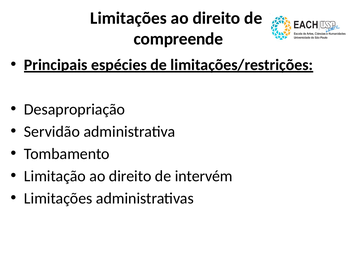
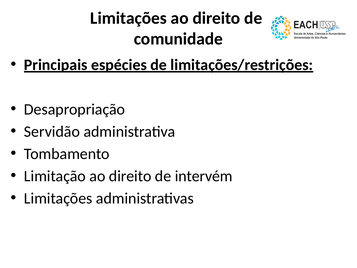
compreende: compreende -> comunidade
